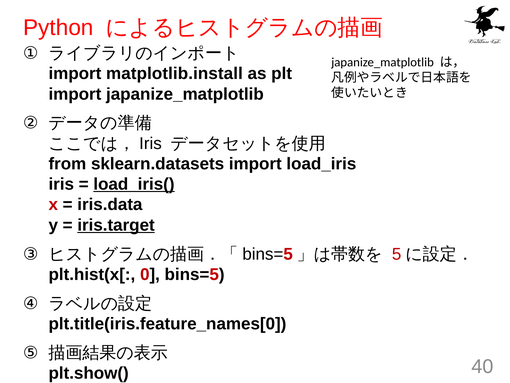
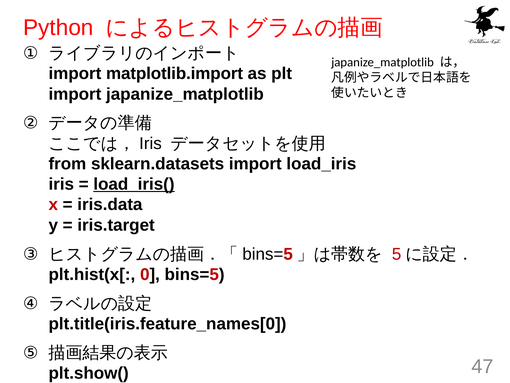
matplotlib.install: matplotlib.install -> matplotlib.import
iris.target underline: present -> none
40: 40 -> 47
